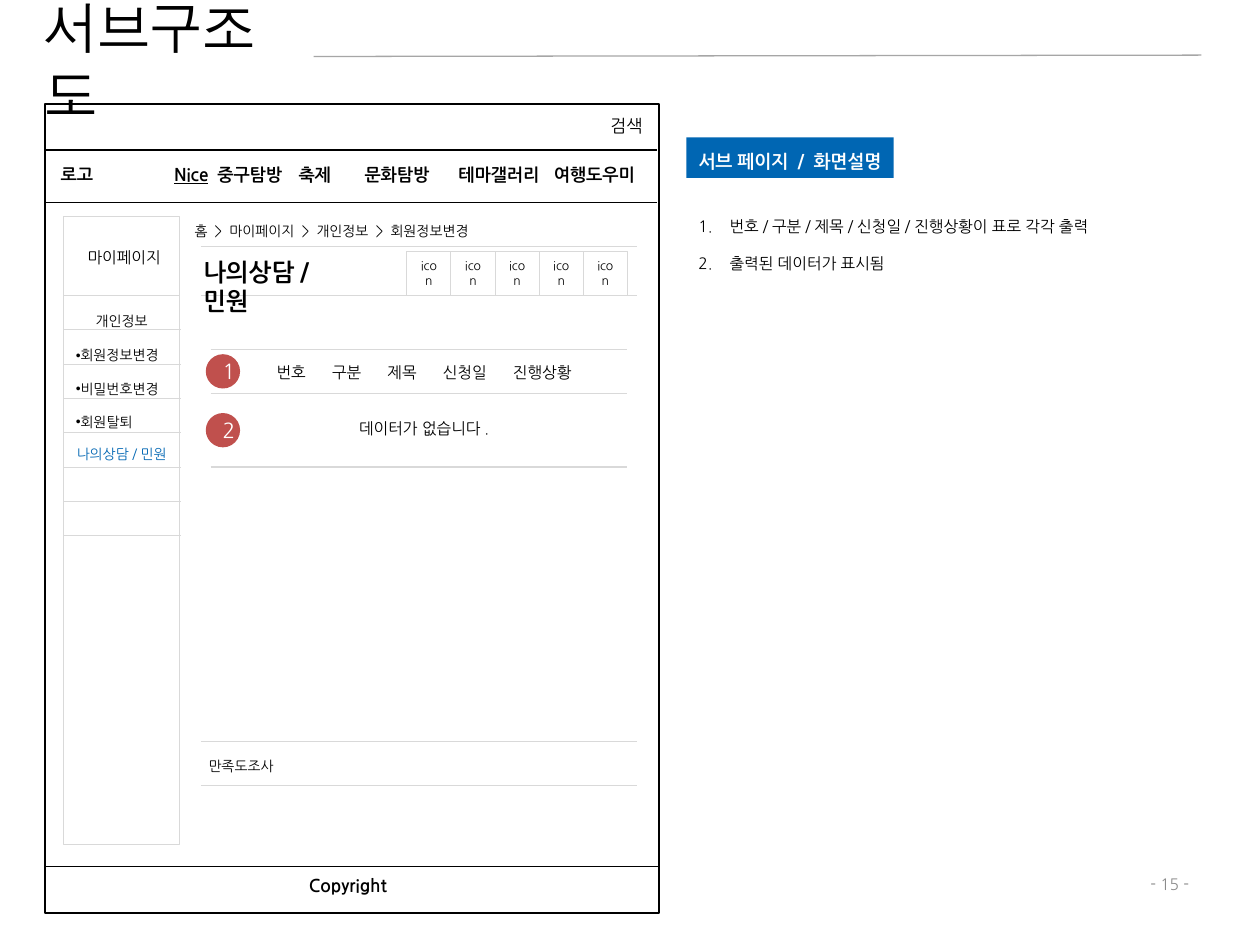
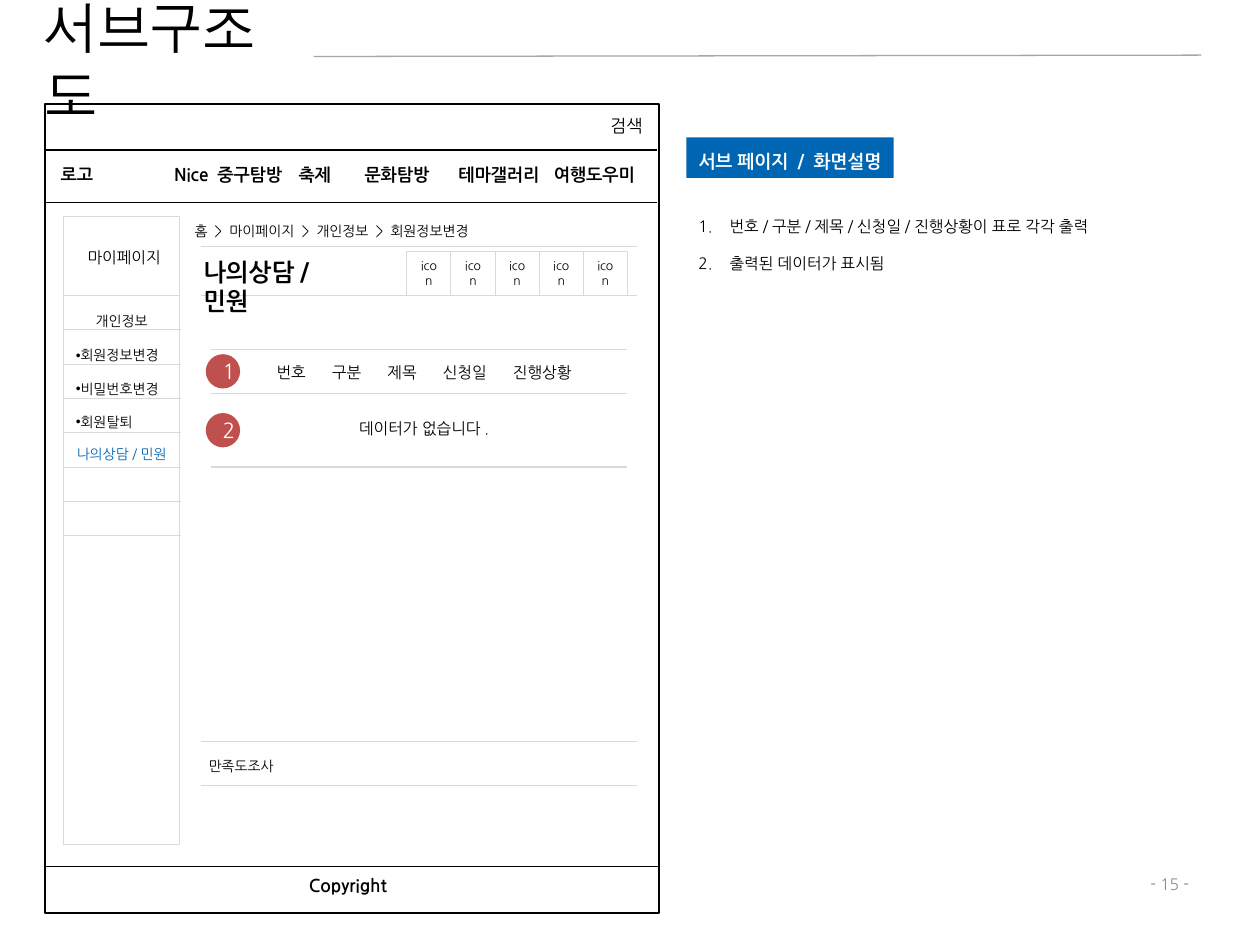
Nice underline: present -> none
